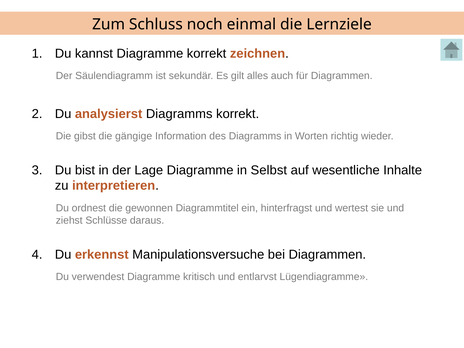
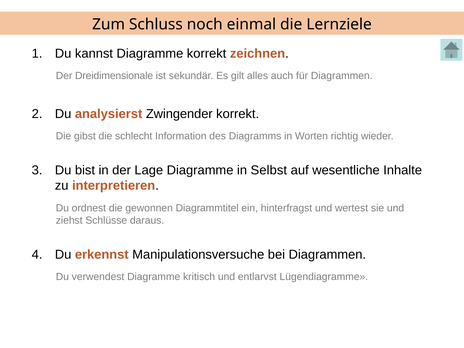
Säulendiagramm: Säulendiagramm -> Dreidimensionale
analysierst Diagramms: Diagramms -> Zwingender
gängige: gängige -> schlecht
